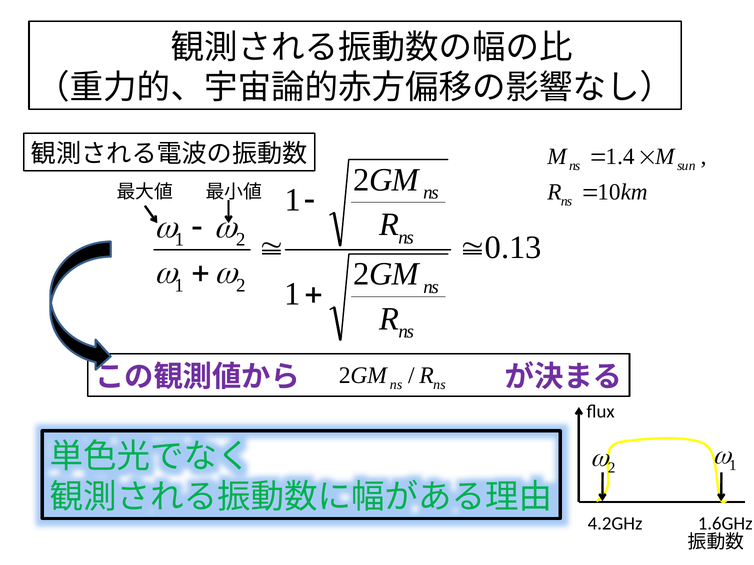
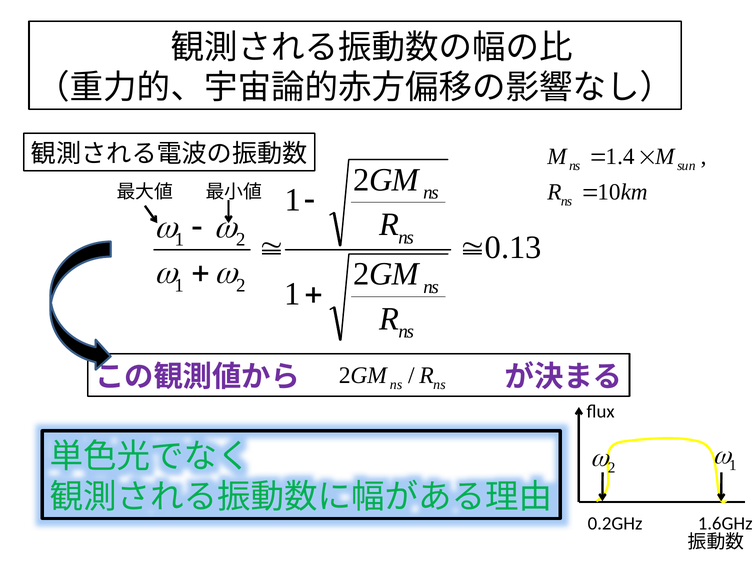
4.2GHz: 4.2GHz -> 0.2GHz
